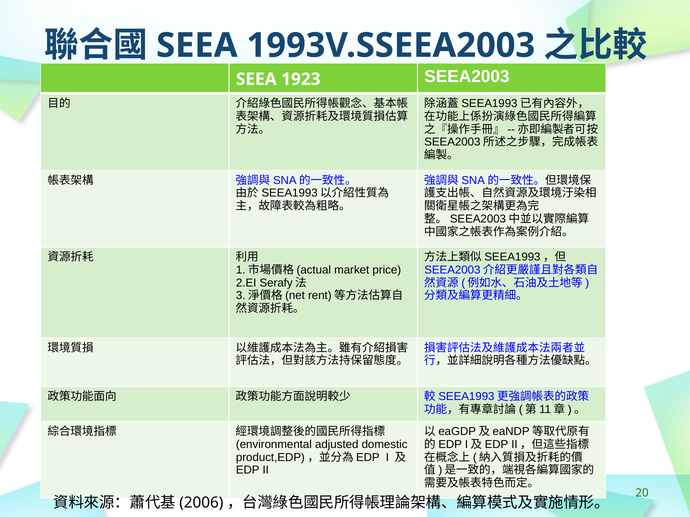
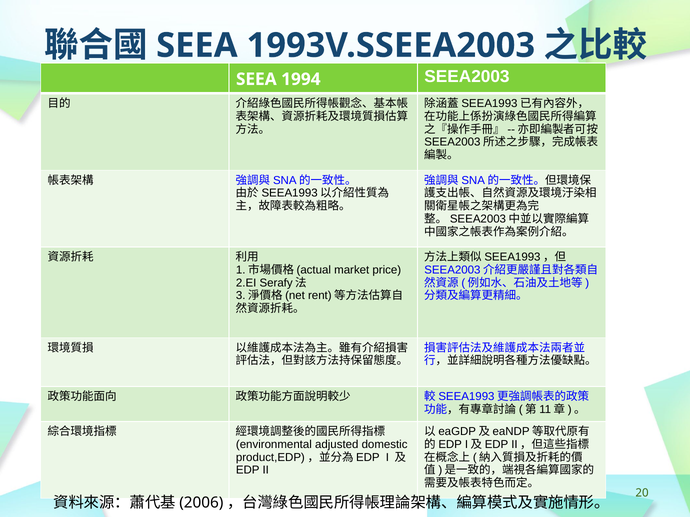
1923: 1923 -> 1994
